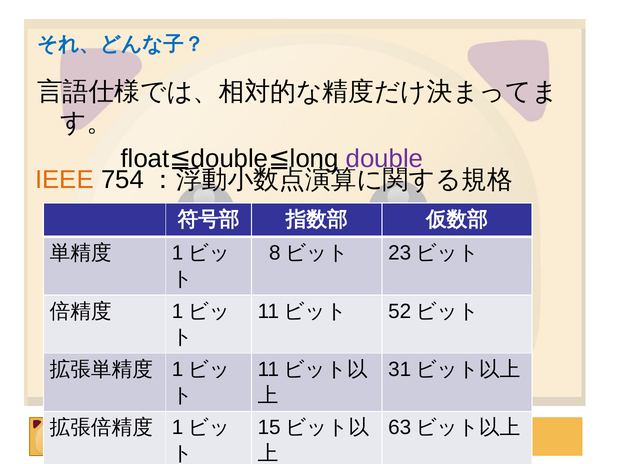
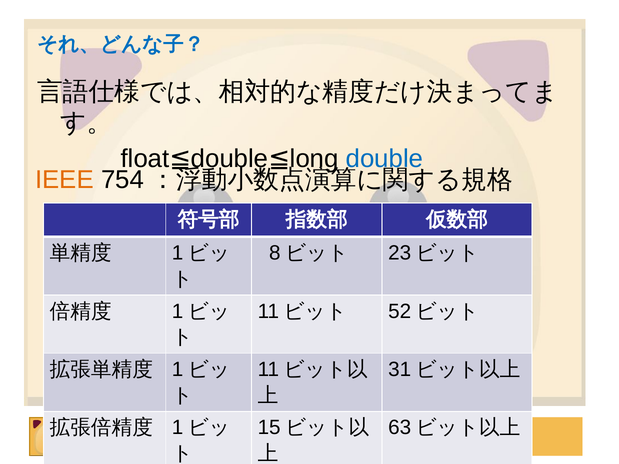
double at (384, 159) colour: purple -> blue
